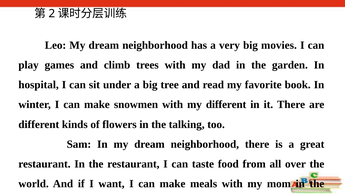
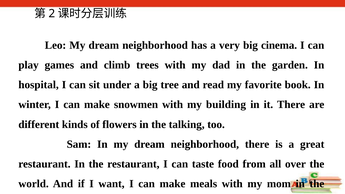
movies: movies -> cinema
my different: different -> building
